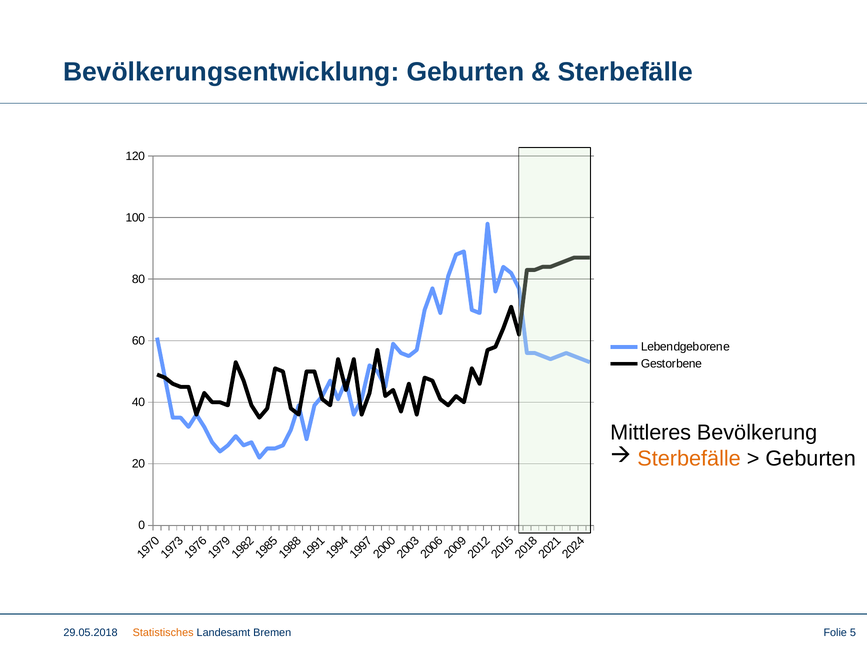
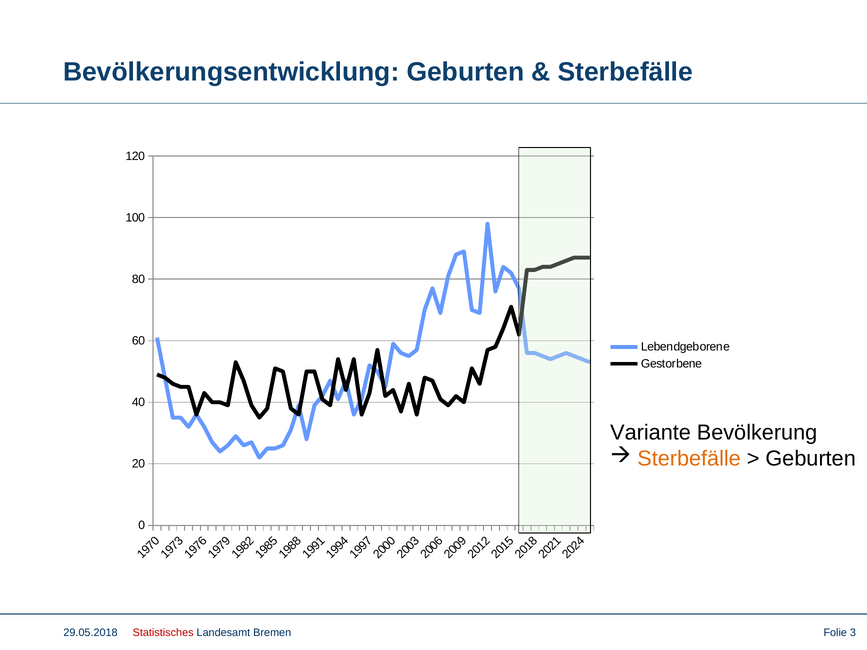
Mittleres: Mittleres -> Variante
Statistisches colour: orange -> red
Folie 5: 5 -> 3
